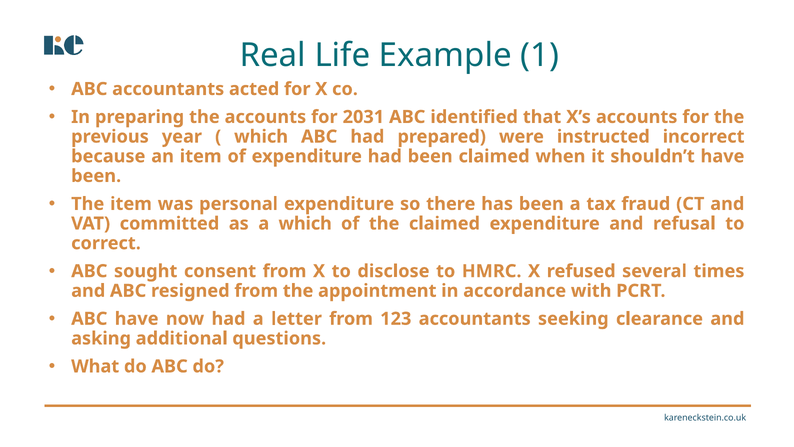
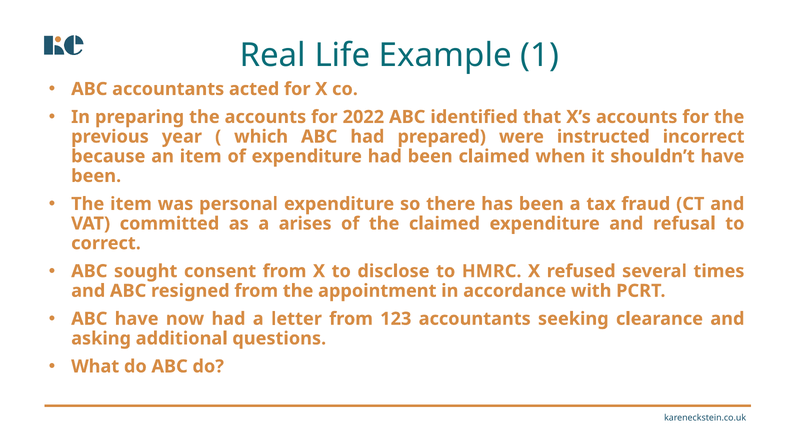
2031: 2031 -> 2022
a which: which -> arises
